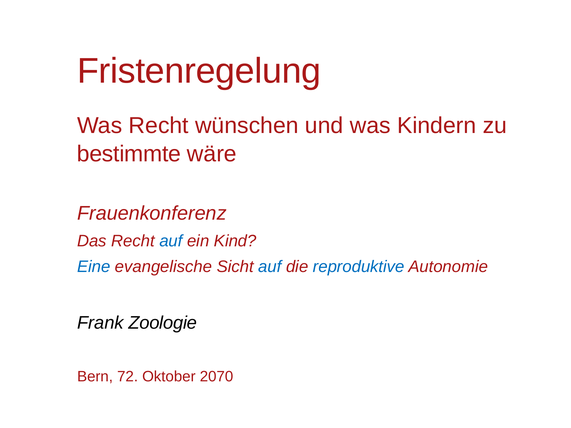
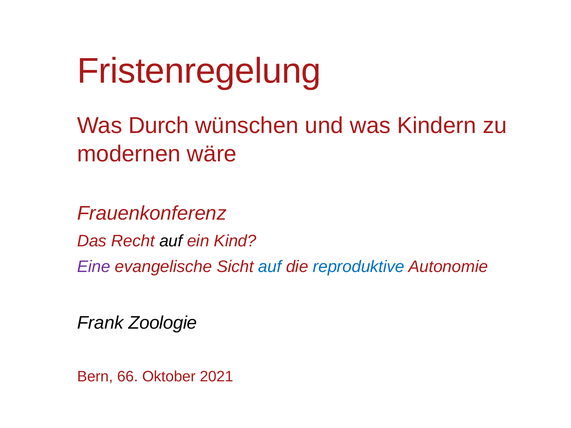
Was Recht: Recht -> Durch
bestimmte: bestimmte -> modernen
auf at (171, 241) colour: blue -> black
Eine colour: blue -> purple
72: 72 -> 66
2070: 2070 -> 2021
